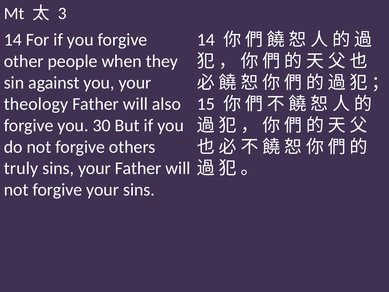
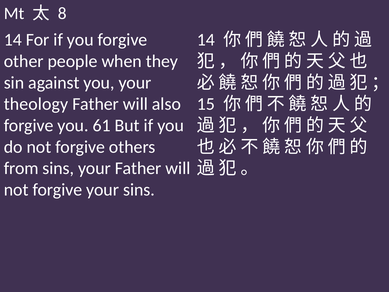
3: 3 -> 8
30: 30 -> 61
truly: truly -> from
